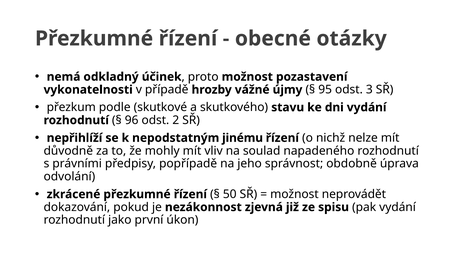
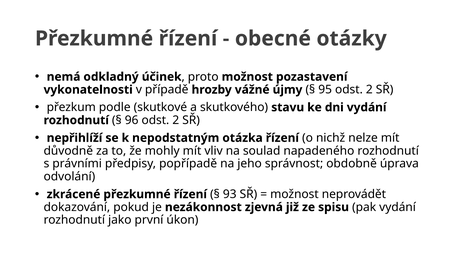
95 odst 3: 3 -> 2
jinému: jinému -> otázka
50: 50 -> 93
